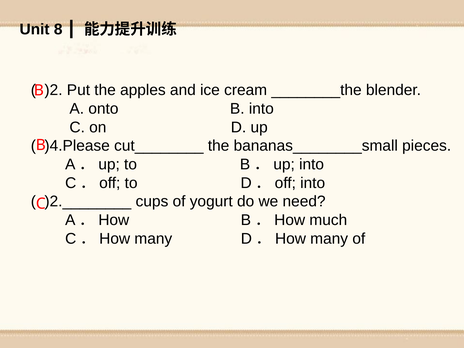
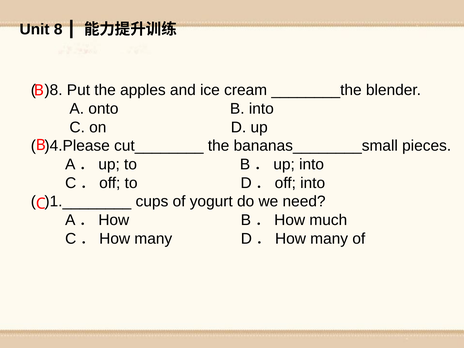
)2: )2 -> )8
)2.________: )2.________ -> )1.________
